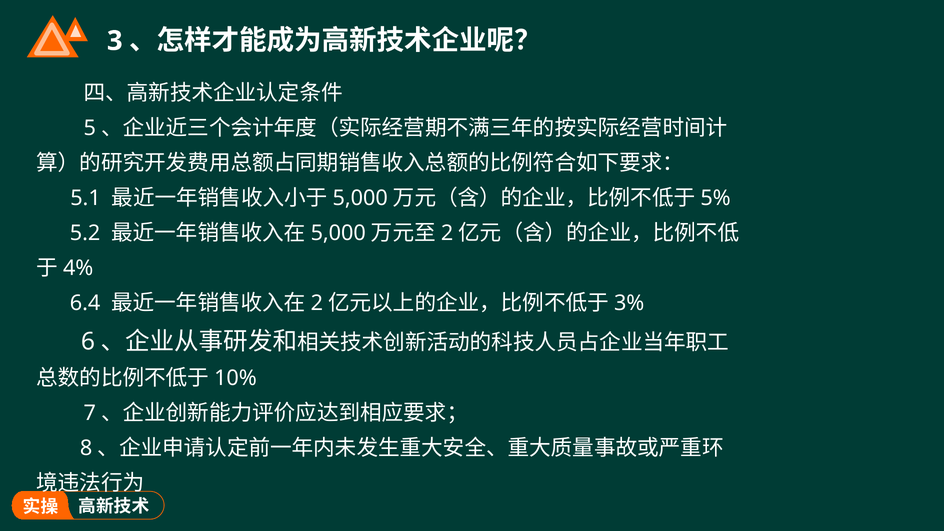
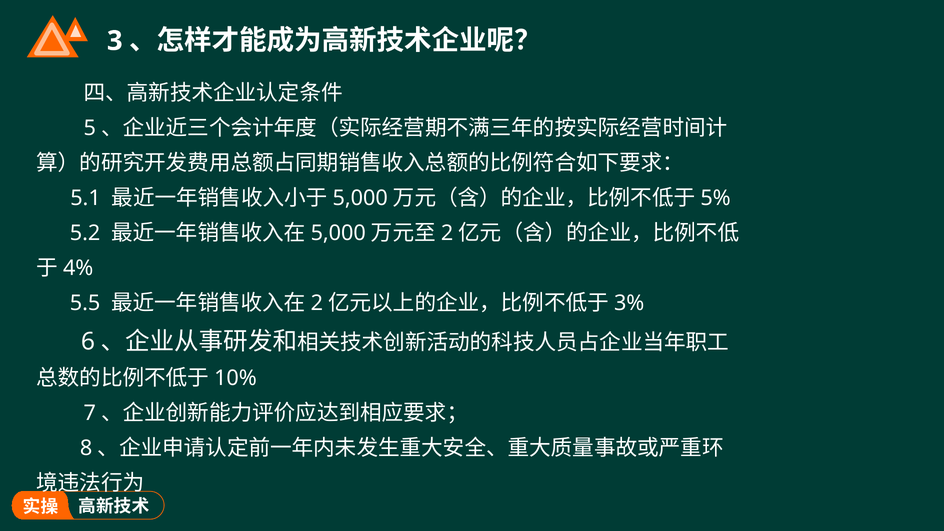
6.4: 6.4 -> 5.5
